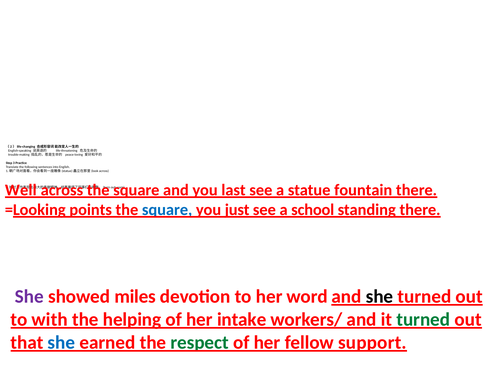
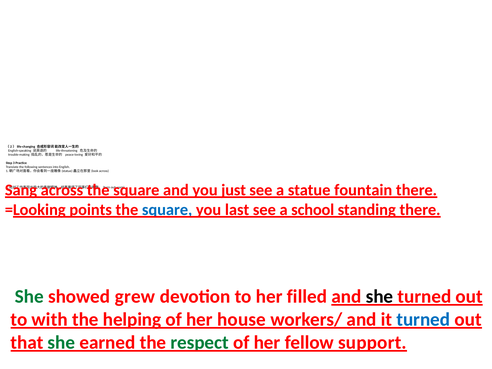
Well: Well -> Sang
last: last -> just
just: just -> last
She at (29, 297) colour: purple -> green
miles: miles -> grew
word: word -> filled
intake: intake -> house
turned at (423, 320) colour: green -> blue
she at (61, 343) colour: blue -> green
